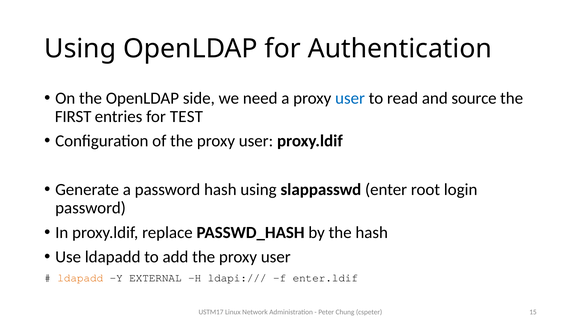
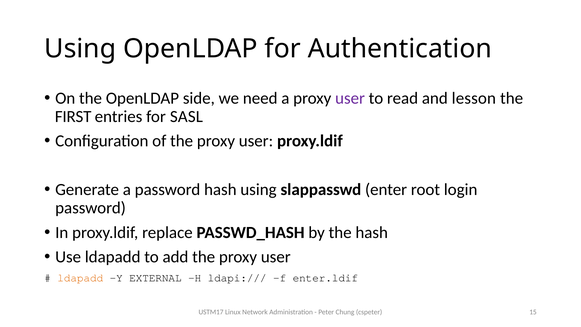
user at (350, 98) colour: blue -> purple
source: source -> lesson
TEST: TEST -> SASL
